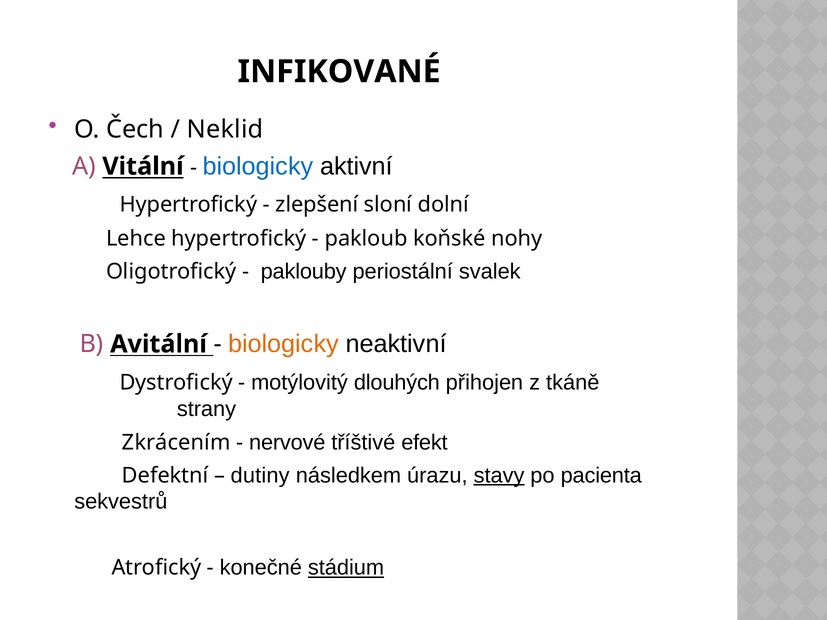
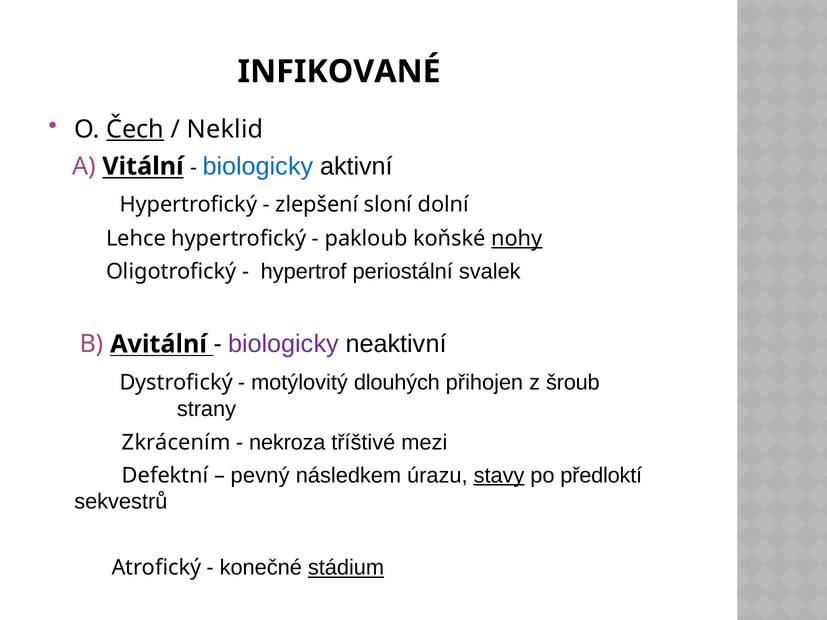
Čech underline: none -> present
nohy underline: none -> present
paklouby: paklouby -> hypertrof
biologicky at (283, 344) colour: orange -> purple
tkáně: tkáně -> šroub
nervové: nervové -> nekroza
efekt: efekt -> mezi
dutiny: dutiny -> pevný
pacienta: pacienta -> předloktí
